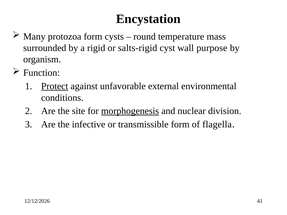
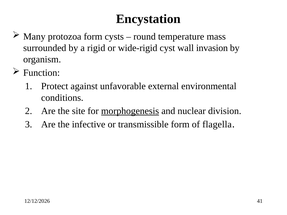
salts-rigid: salts-rigid -> wide-rigid
purpose: purpose -> invasion
Protect underline: present -> none
